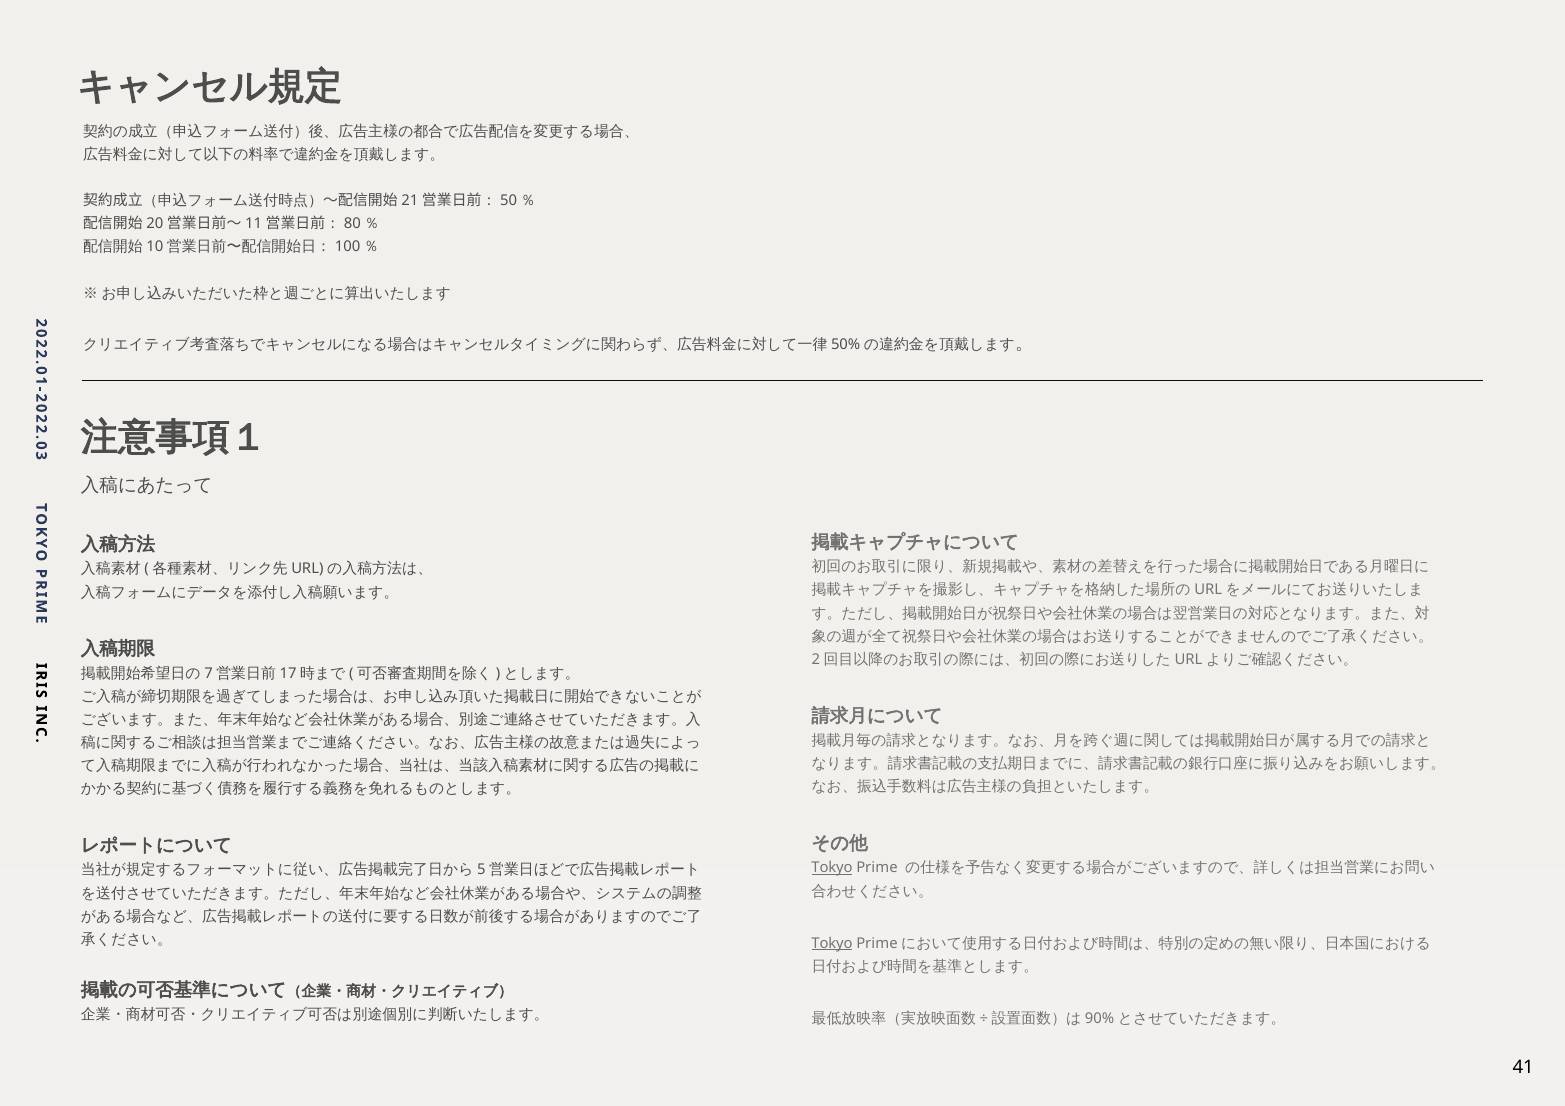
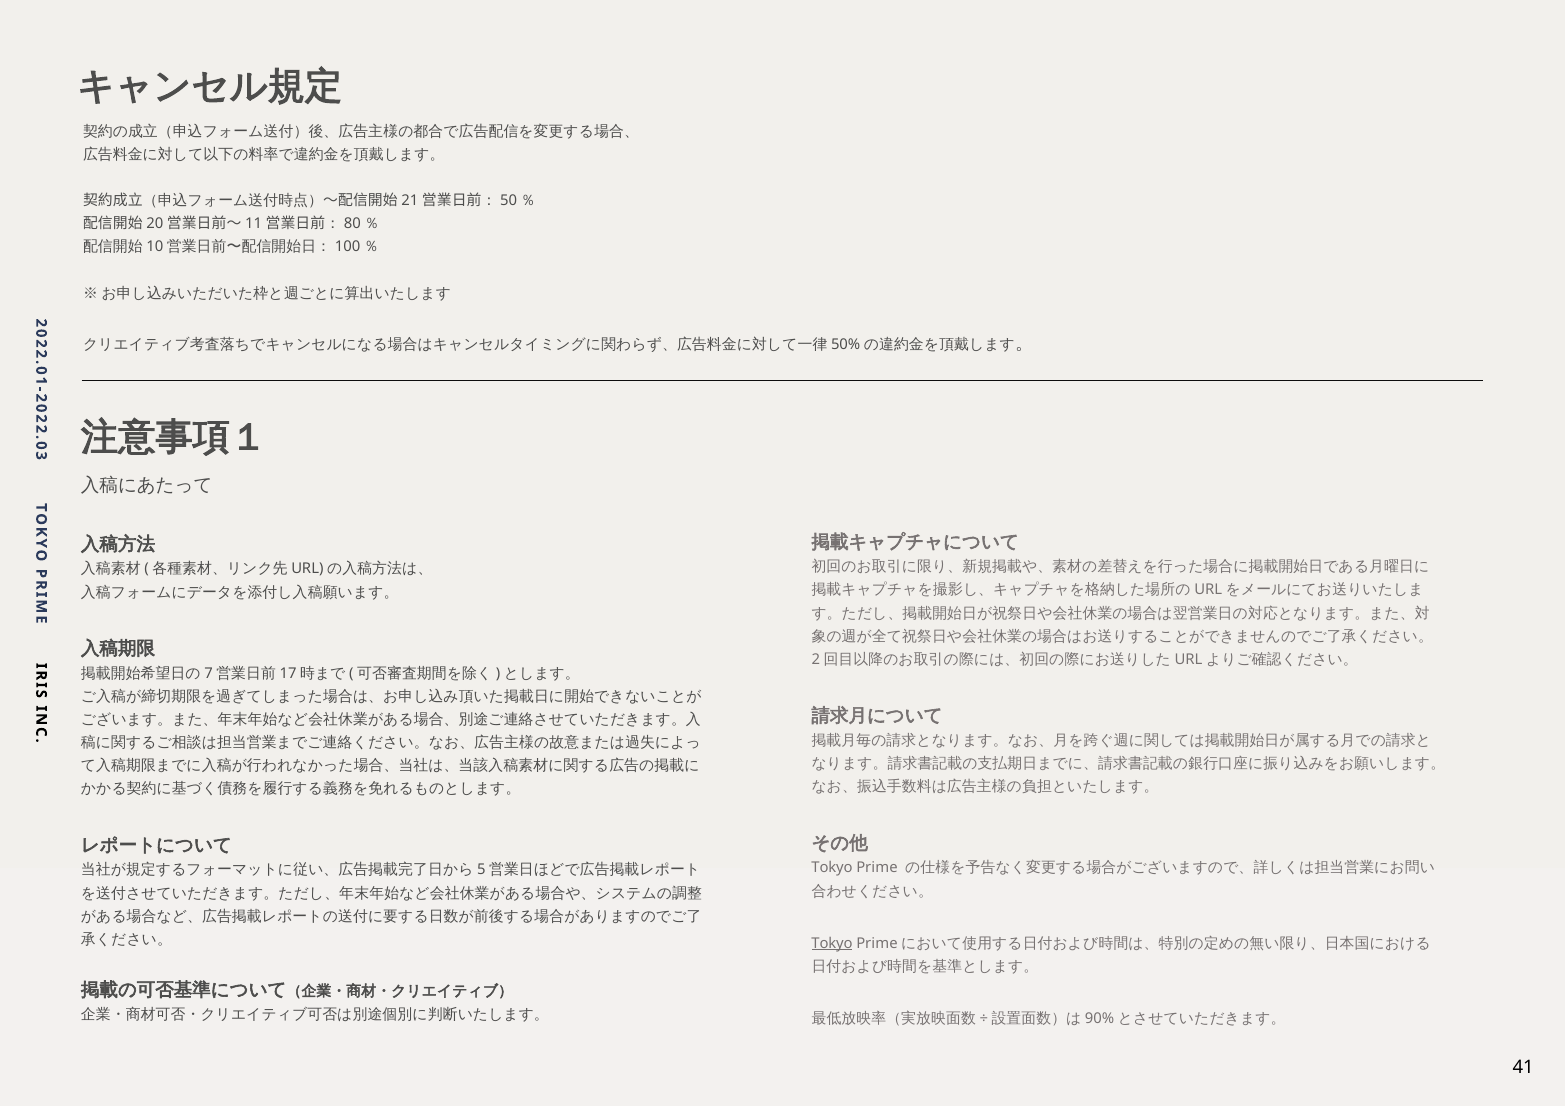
Tokyo at (832, 868) underline: present -> none
